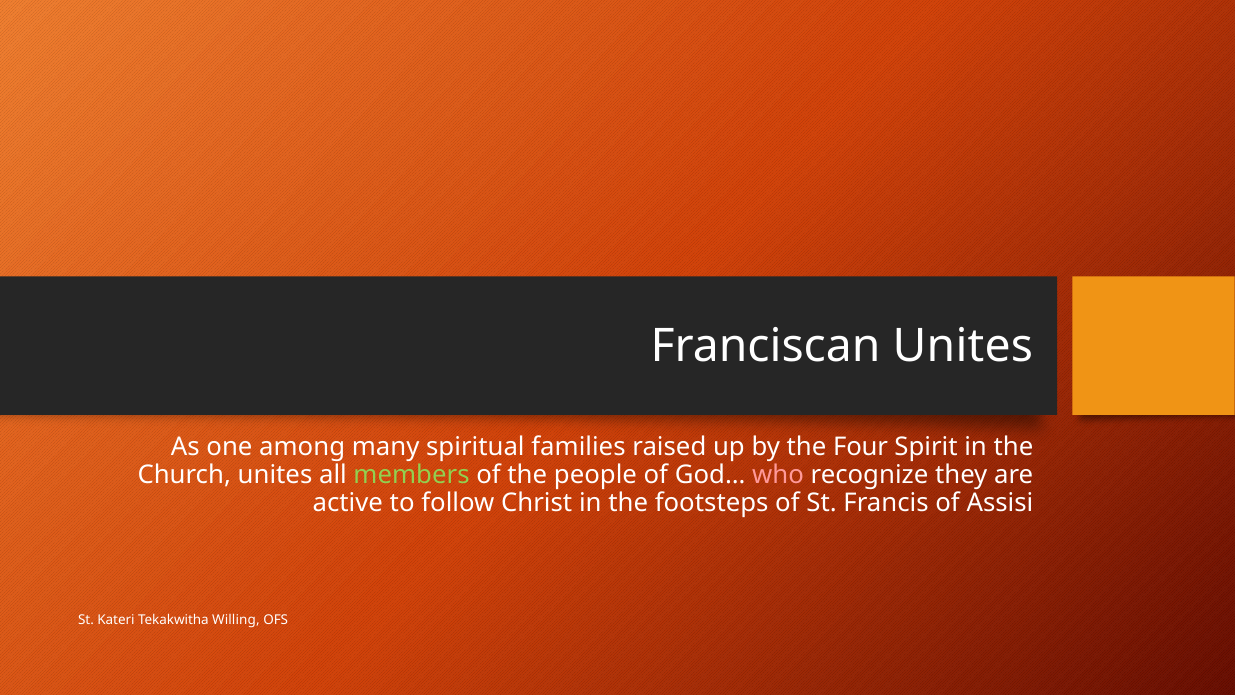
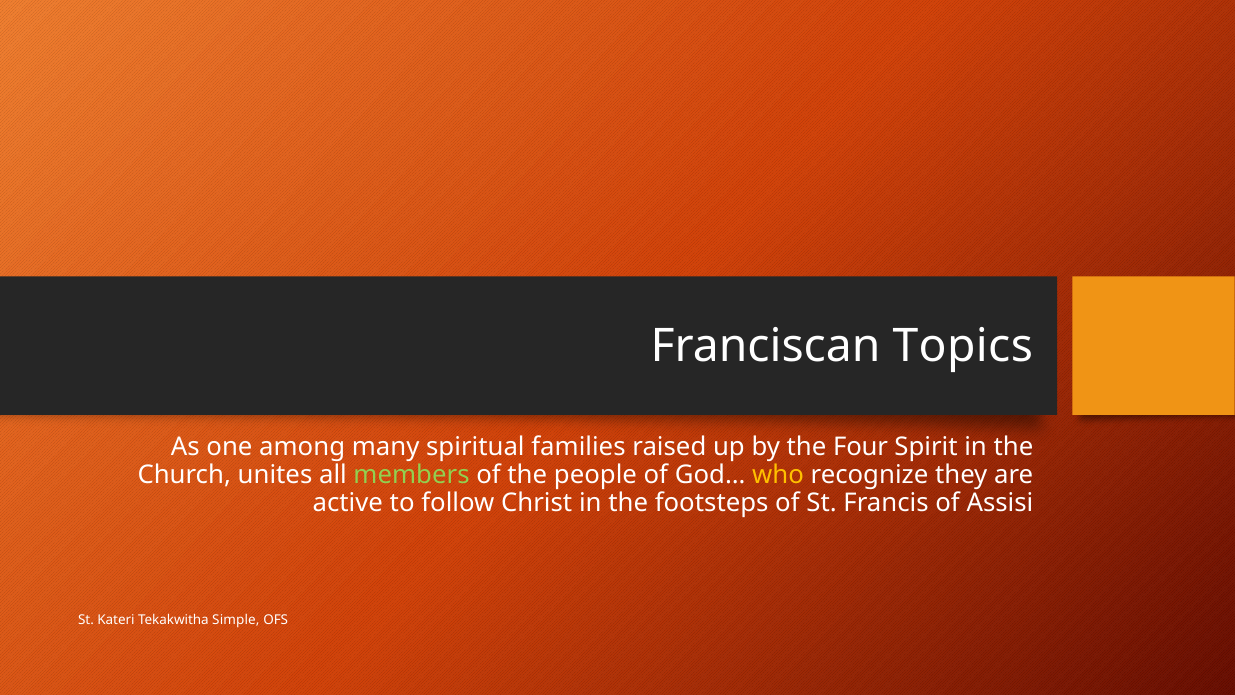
Franciscan Unites: Unites -> Topics
who colour: pink -> yellow
Willing: Willing -> Simple
